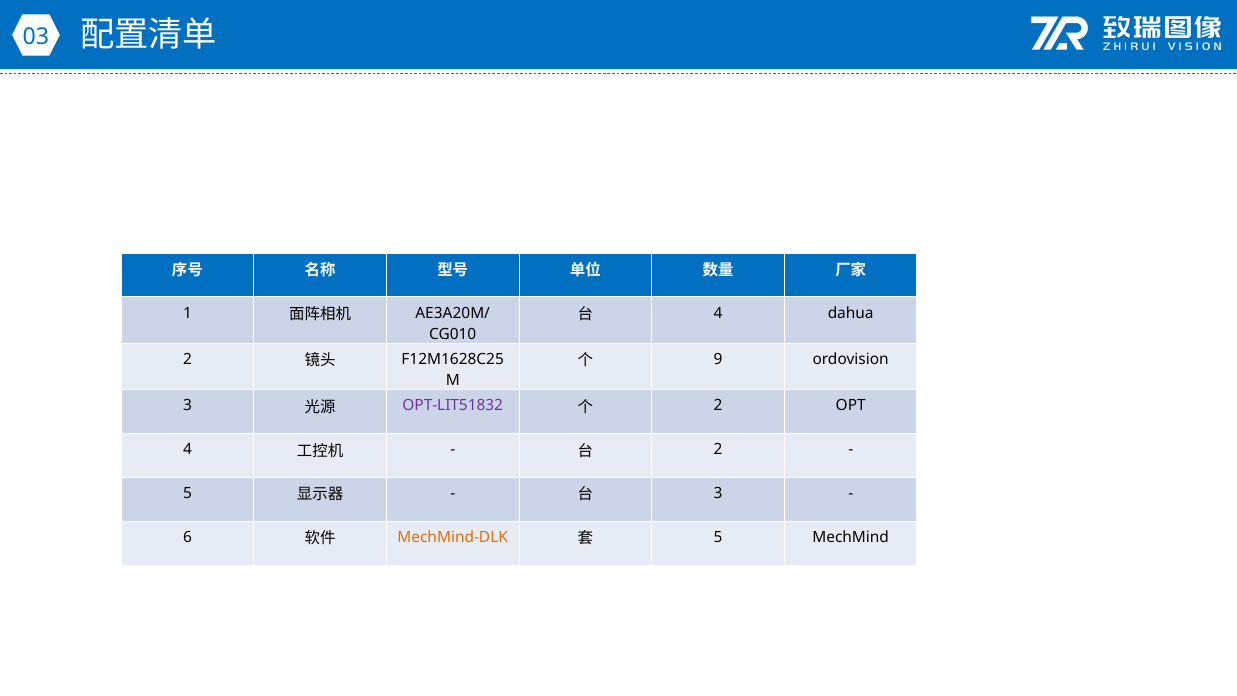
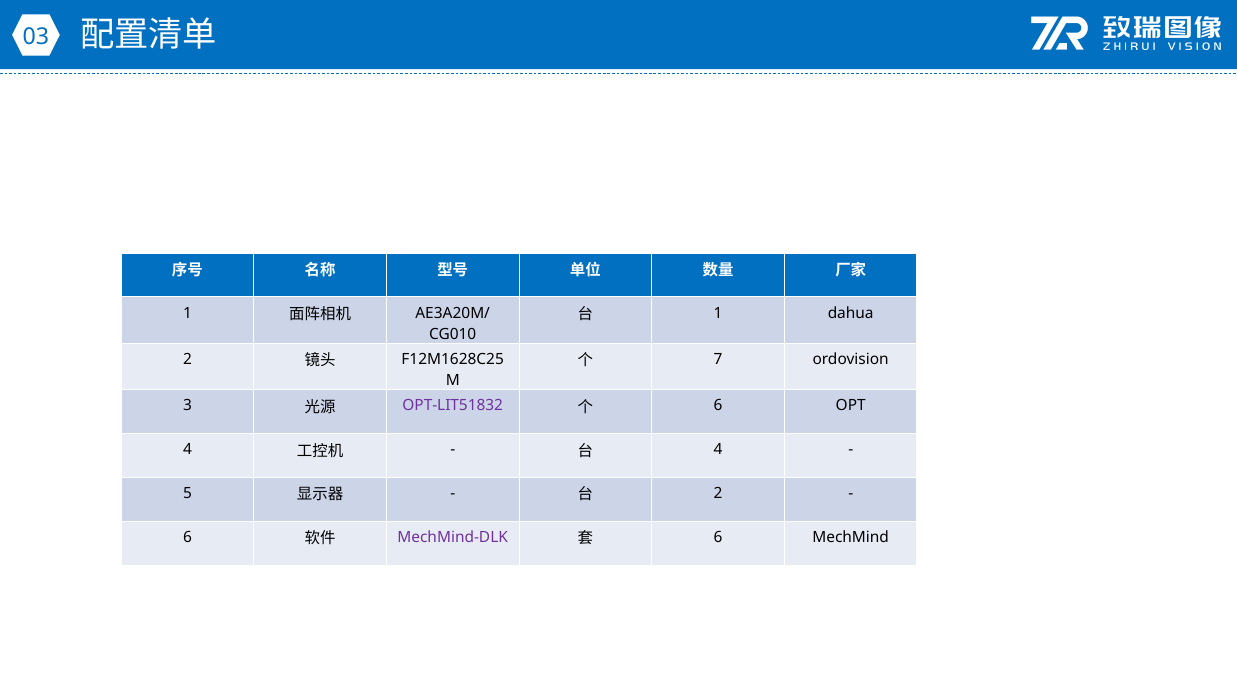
4 at (718, 313): 4 -> 1
9: 9 -> 7
2 at (718, 406): 2 -> 6
2 at (718, 450): 2 -> 4
3 at (718, 493): 3 -> 2
MechMind-DLK colour: orange -> purple
5 at (718, 537): 5 -> 6
